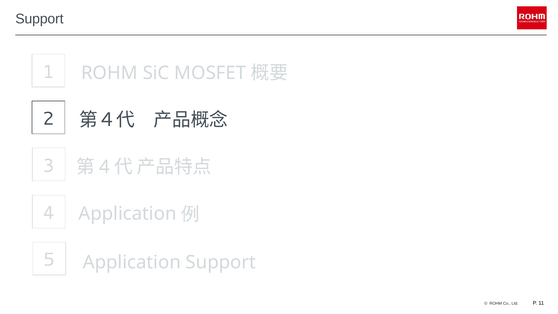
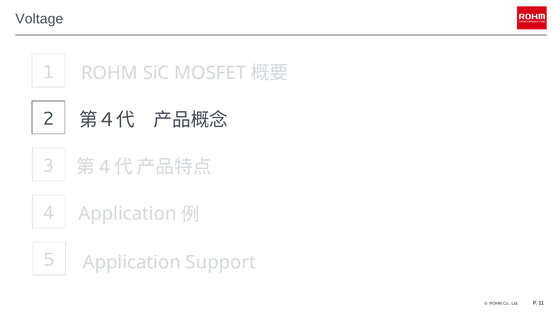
Support at (39, 19): Support -> Voltage
